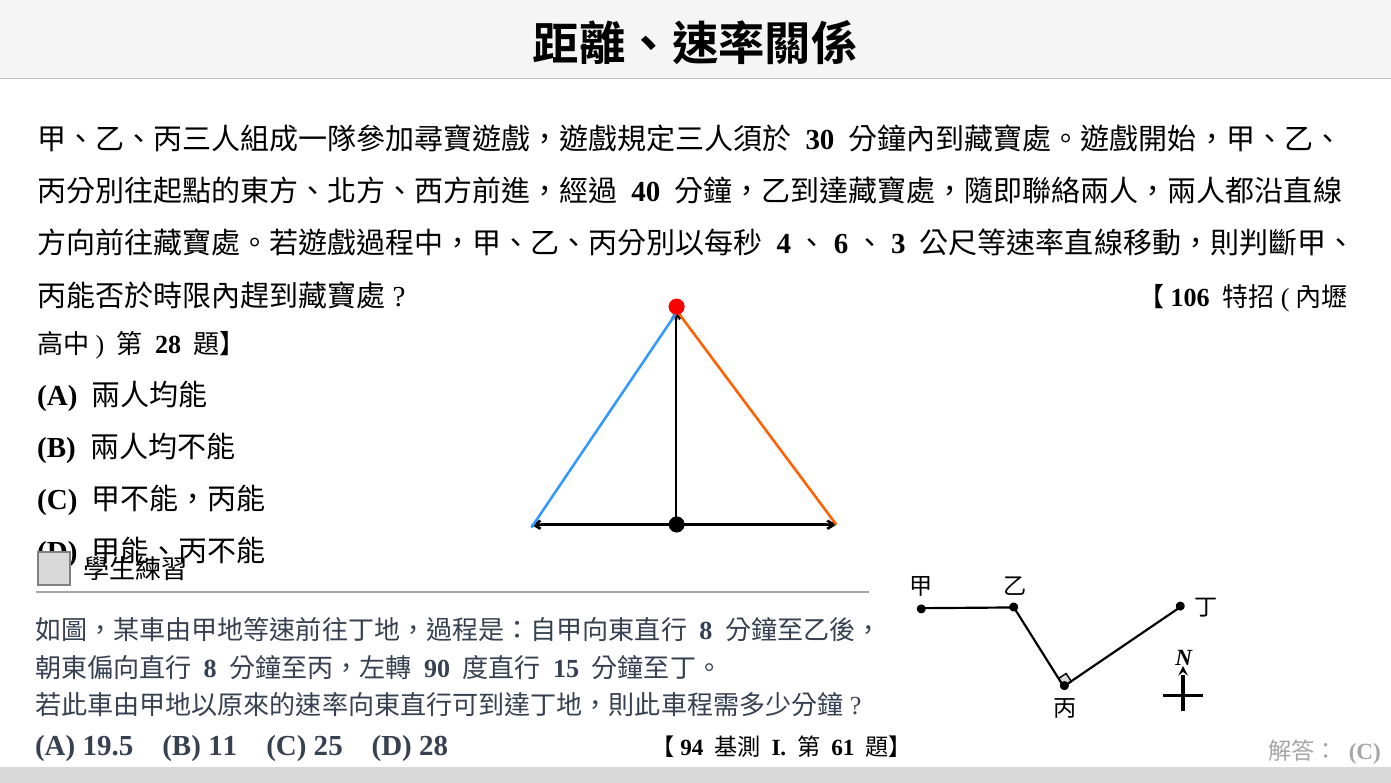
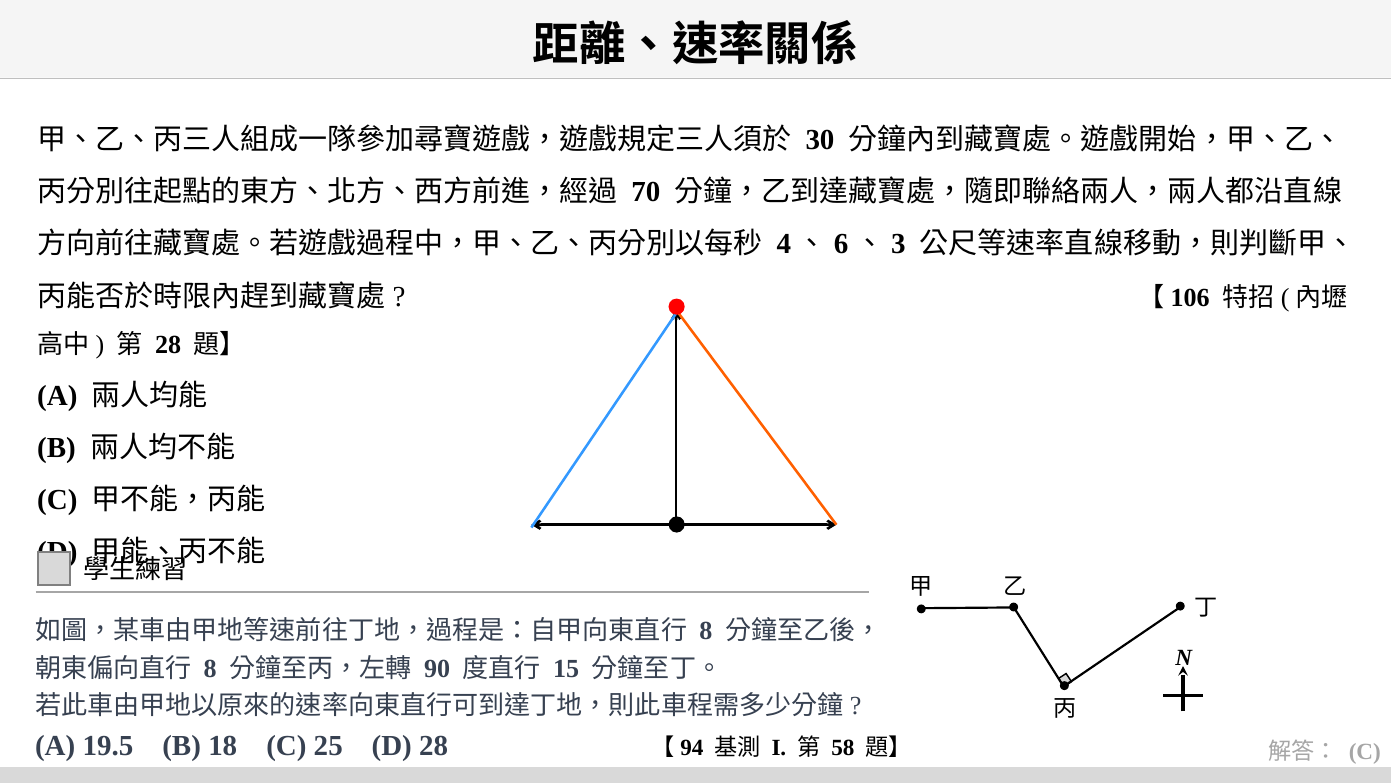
40: 40 -> 70
11: 11 -> 18
61: 61 -> 58
